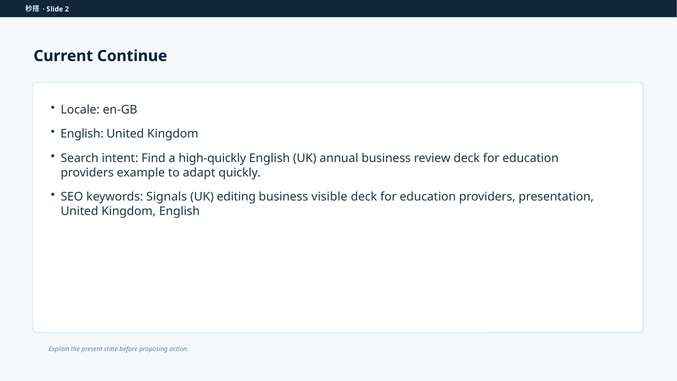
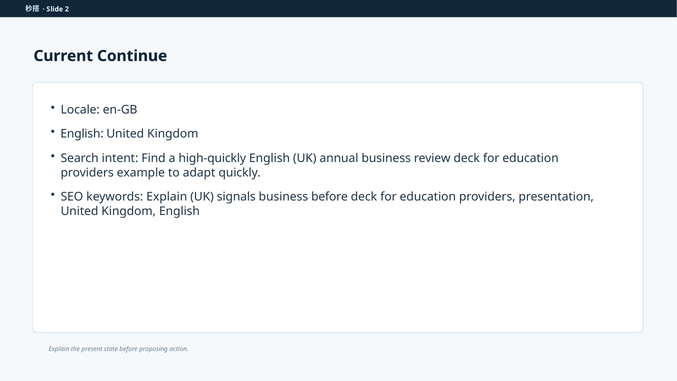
keywords Signals: Signals -> Explain
editing: editing -> signals
business visible: visible -> before
